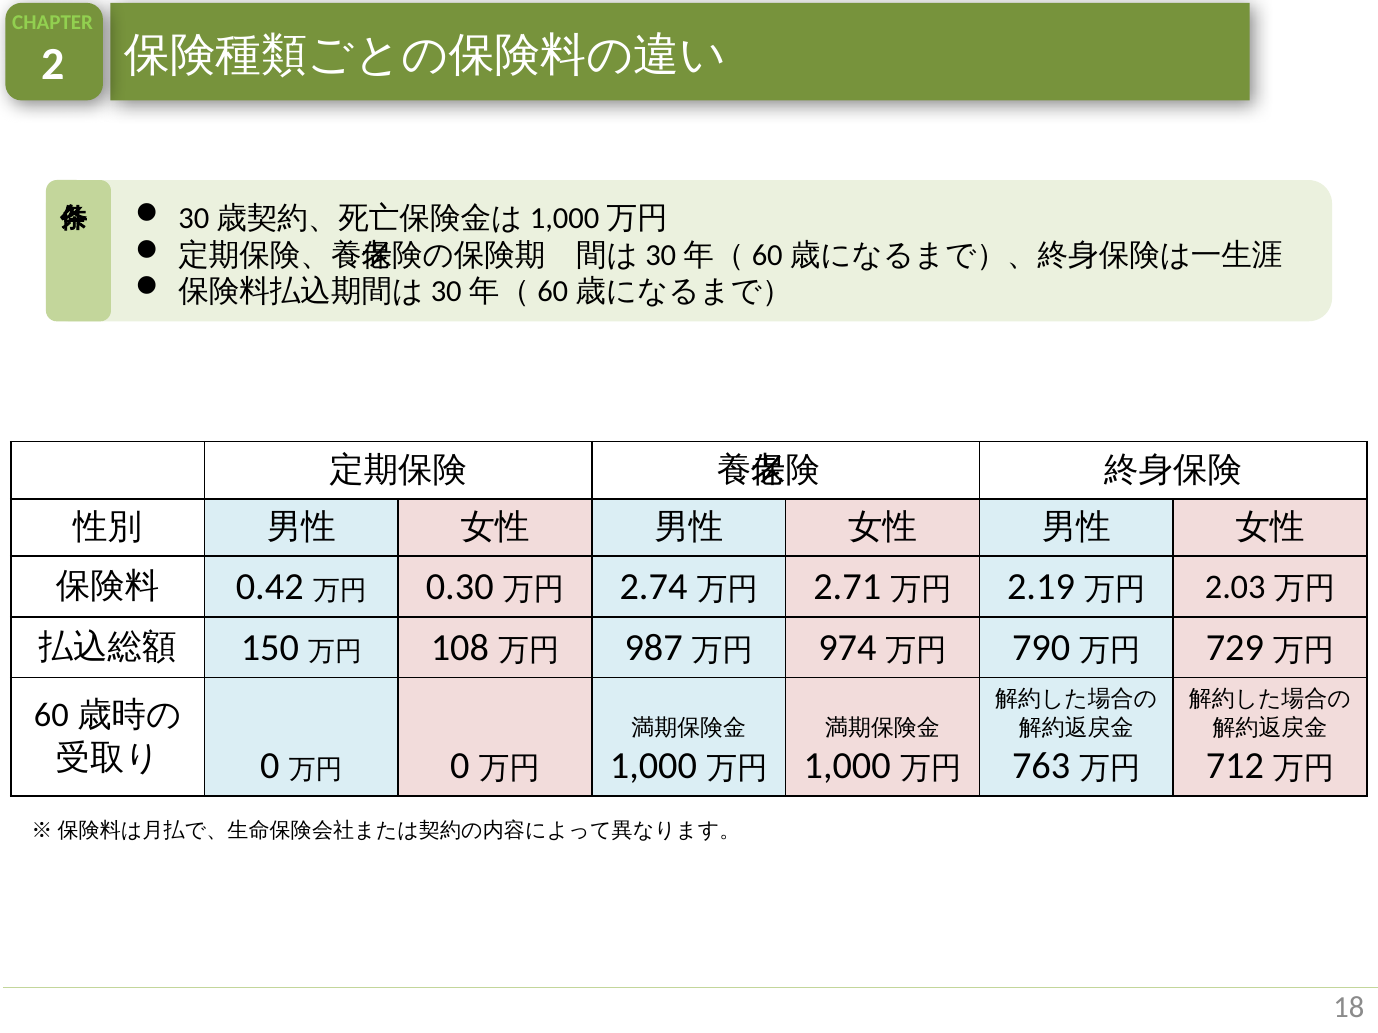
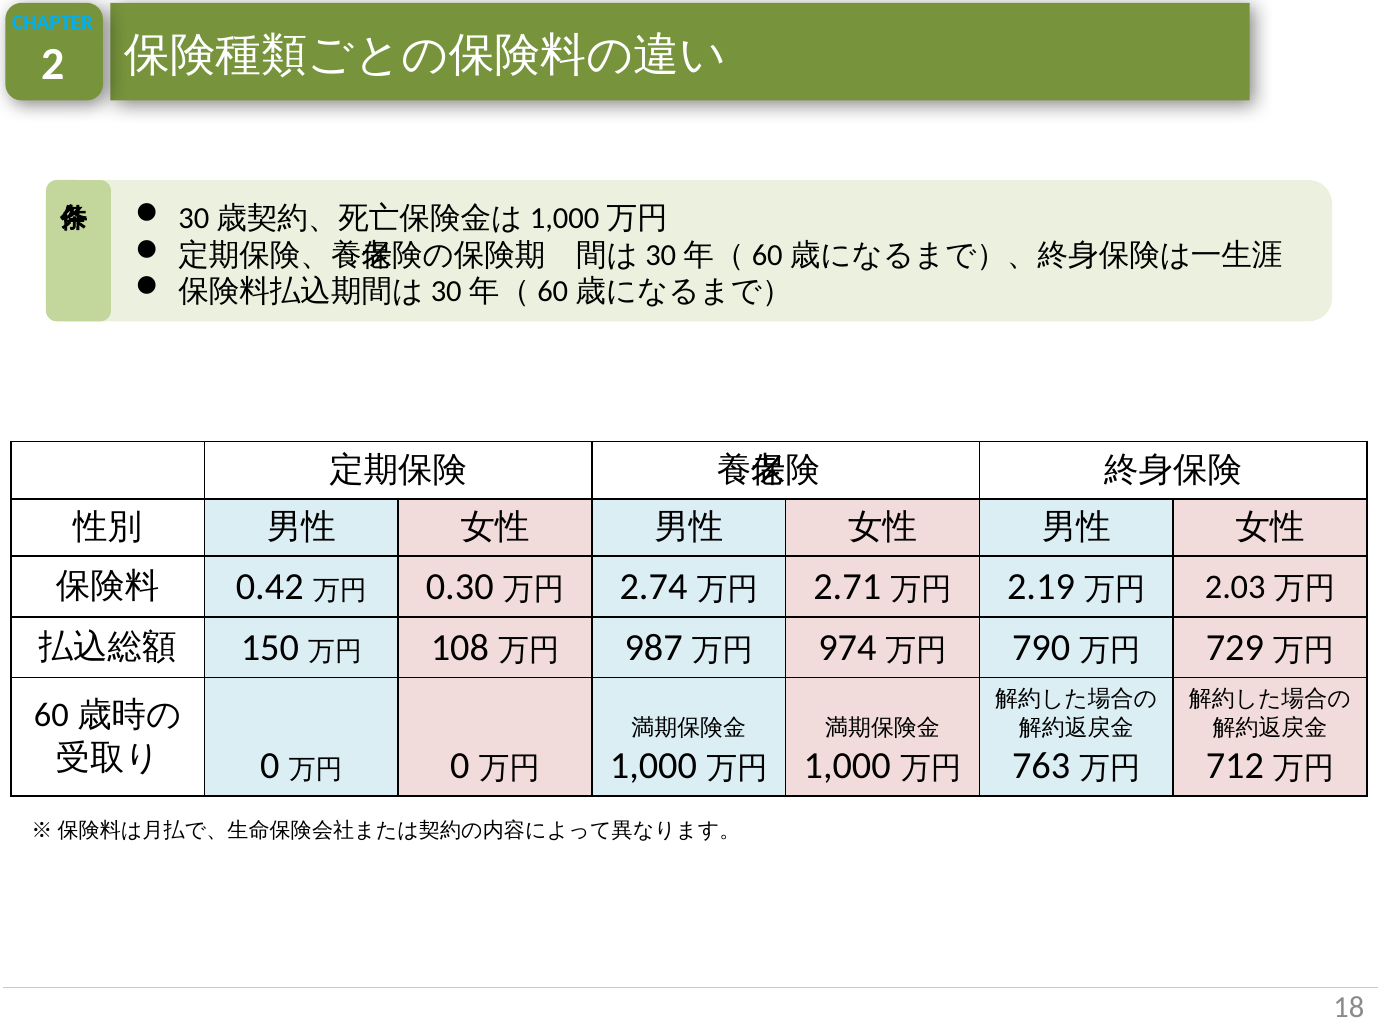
CHAPTER colour: light green -> light blue
